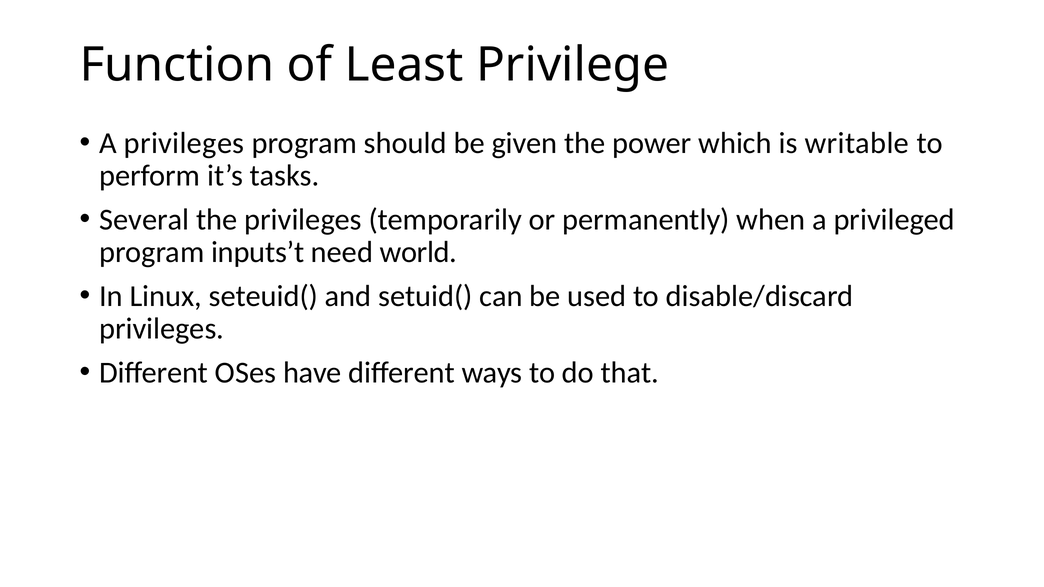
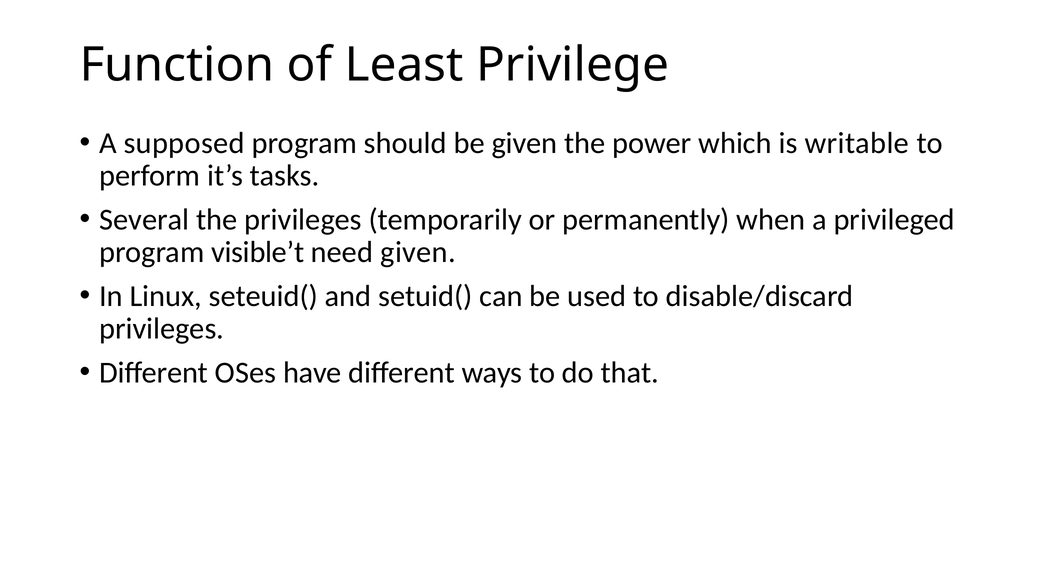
A privileges: privileges -> supposed
inputs’t: inputs’t -> visible’t
need world: world -> given
